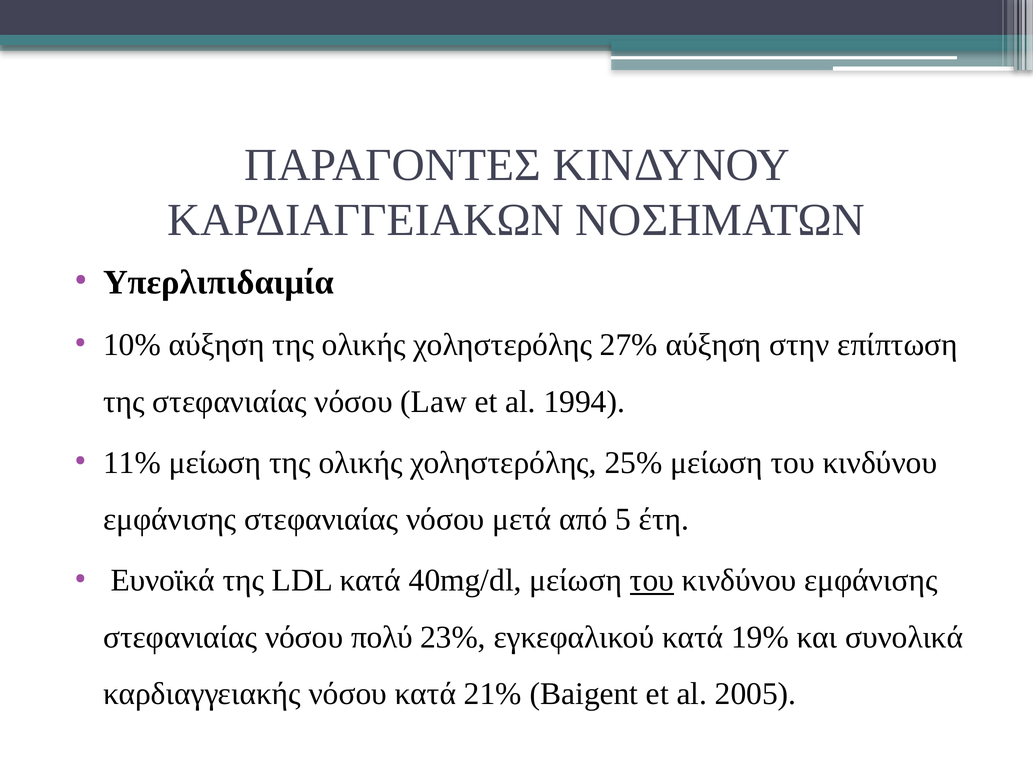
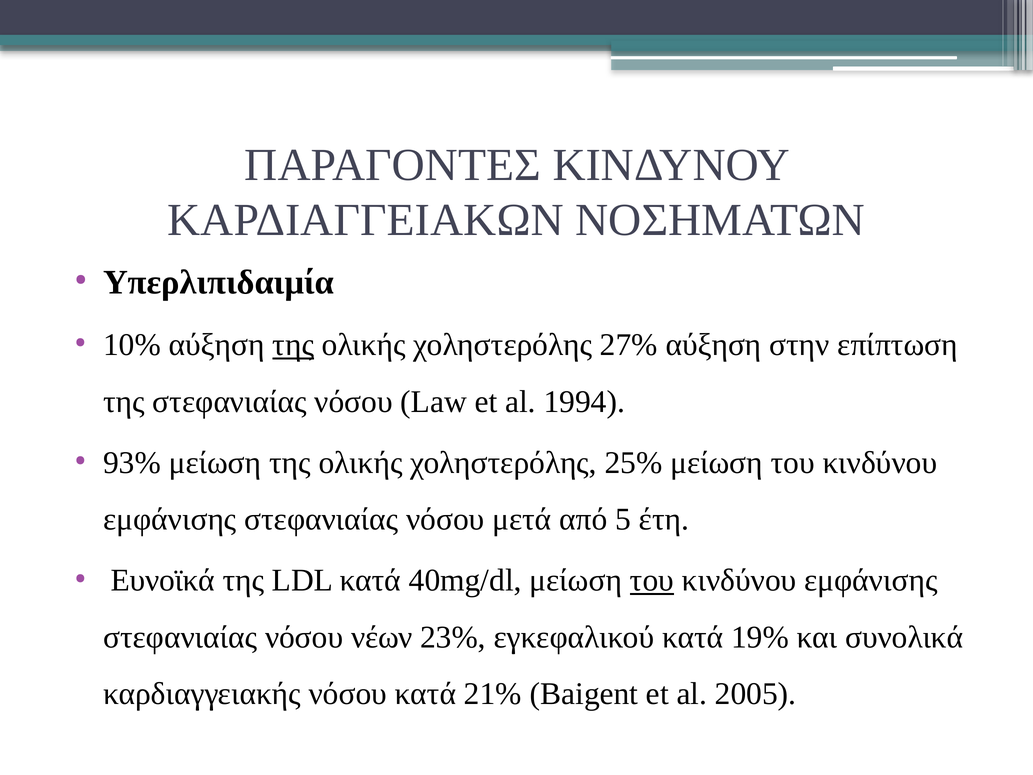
της at (293, 345) underline: none -> present
11%: 11% -> 93%
πολύ: πολύ -> νέων
